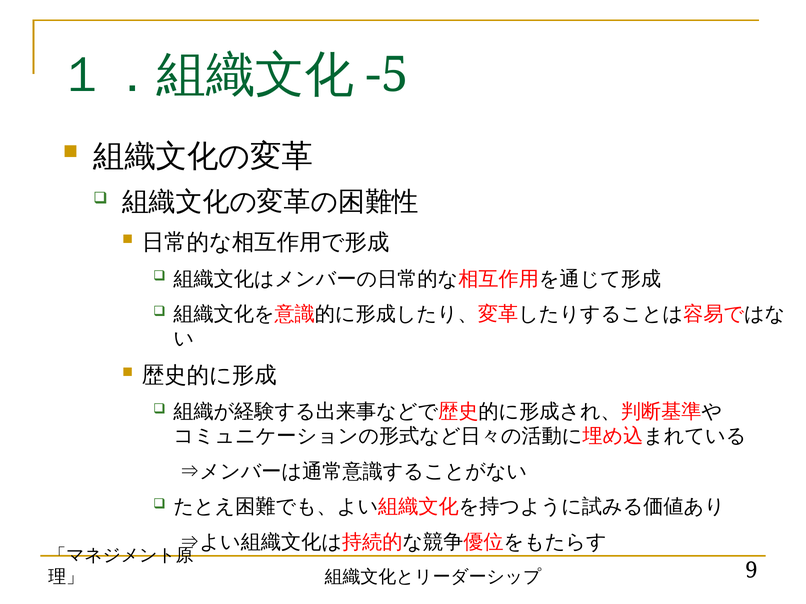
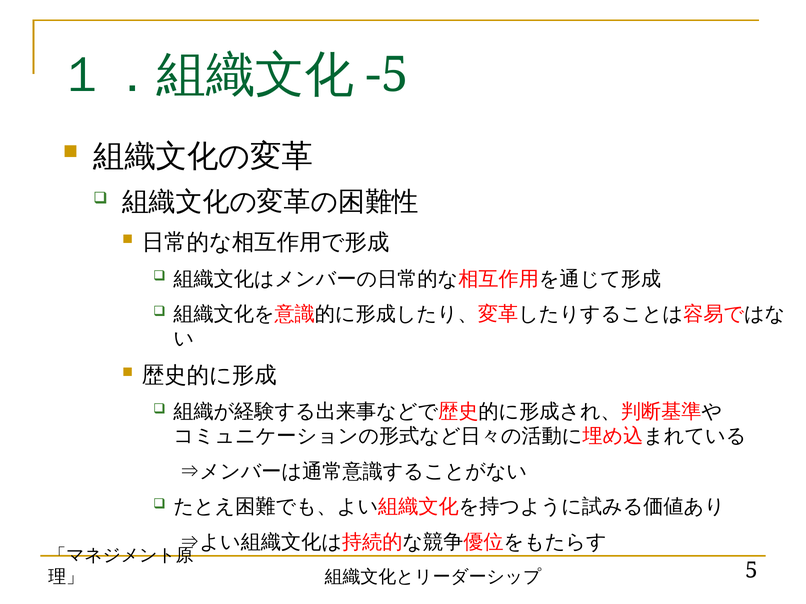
9: 9 -> 5
